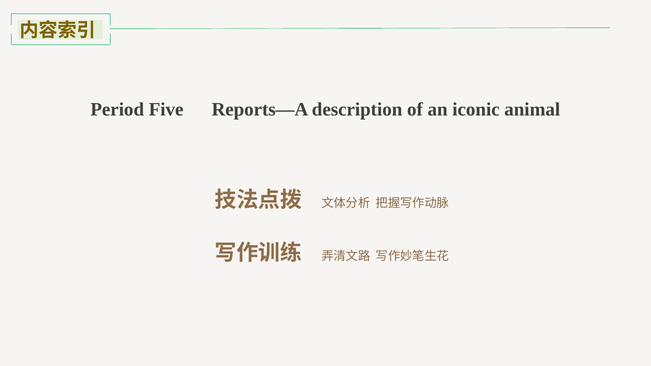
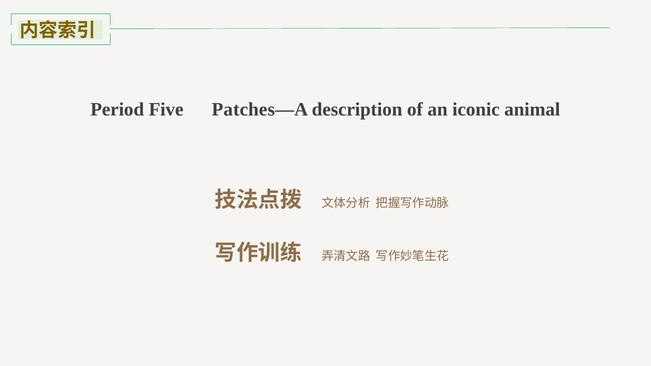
Reports—A: Reports—A -> Patches—A
